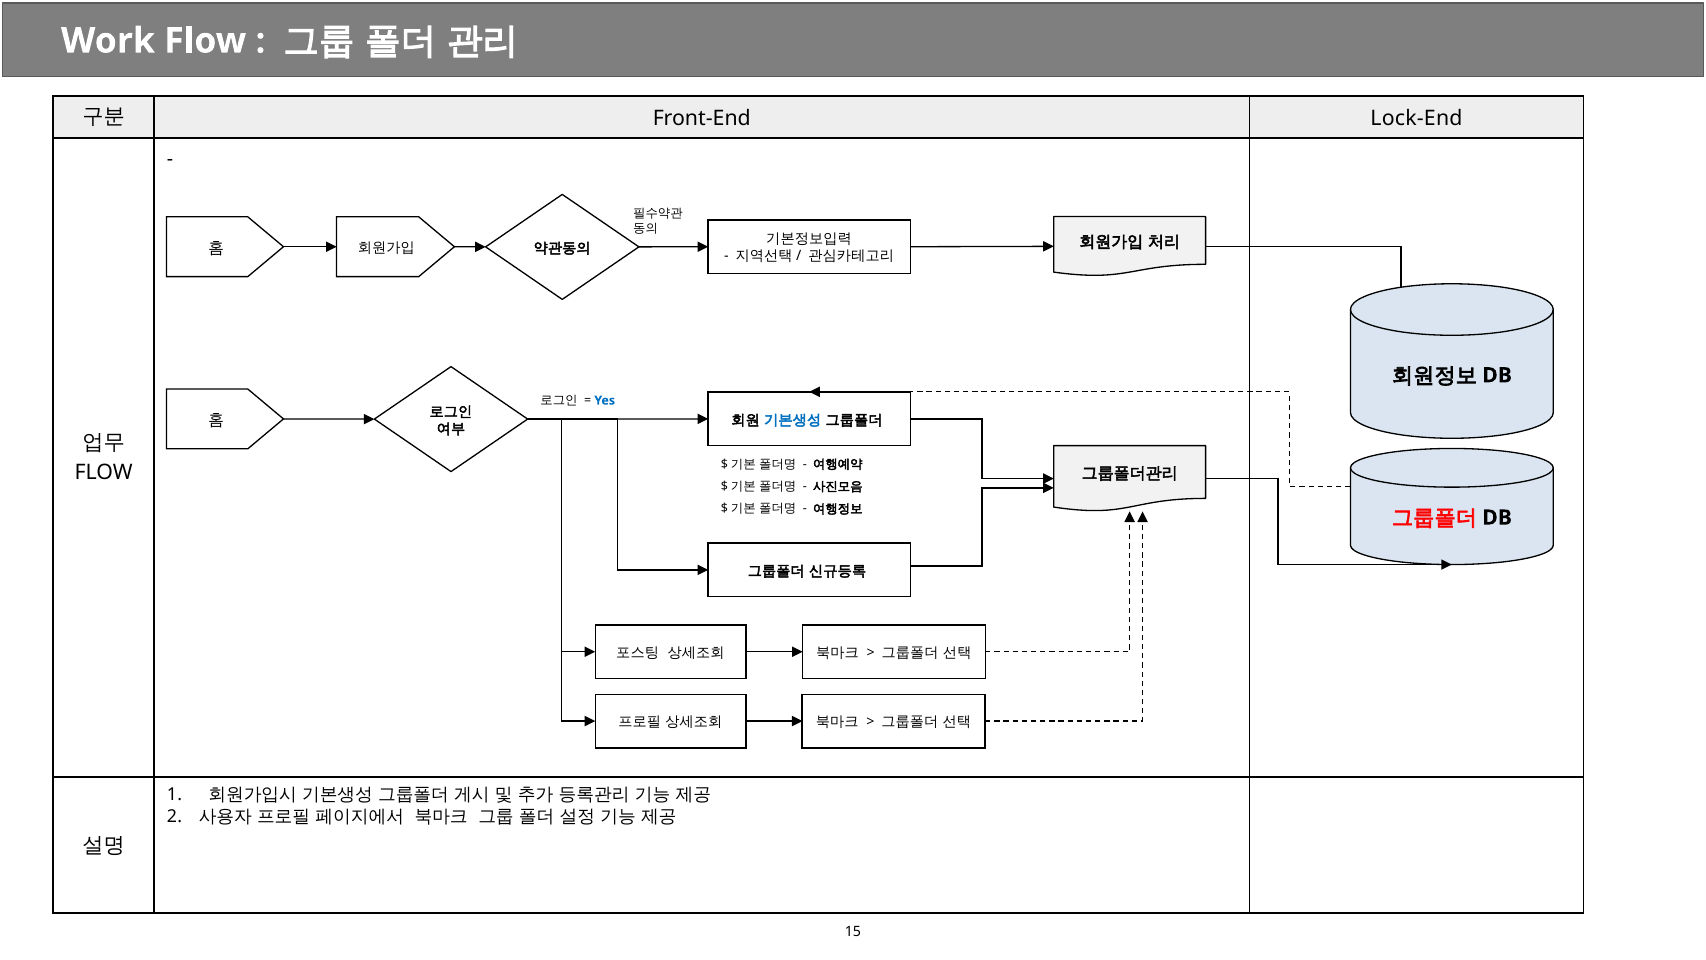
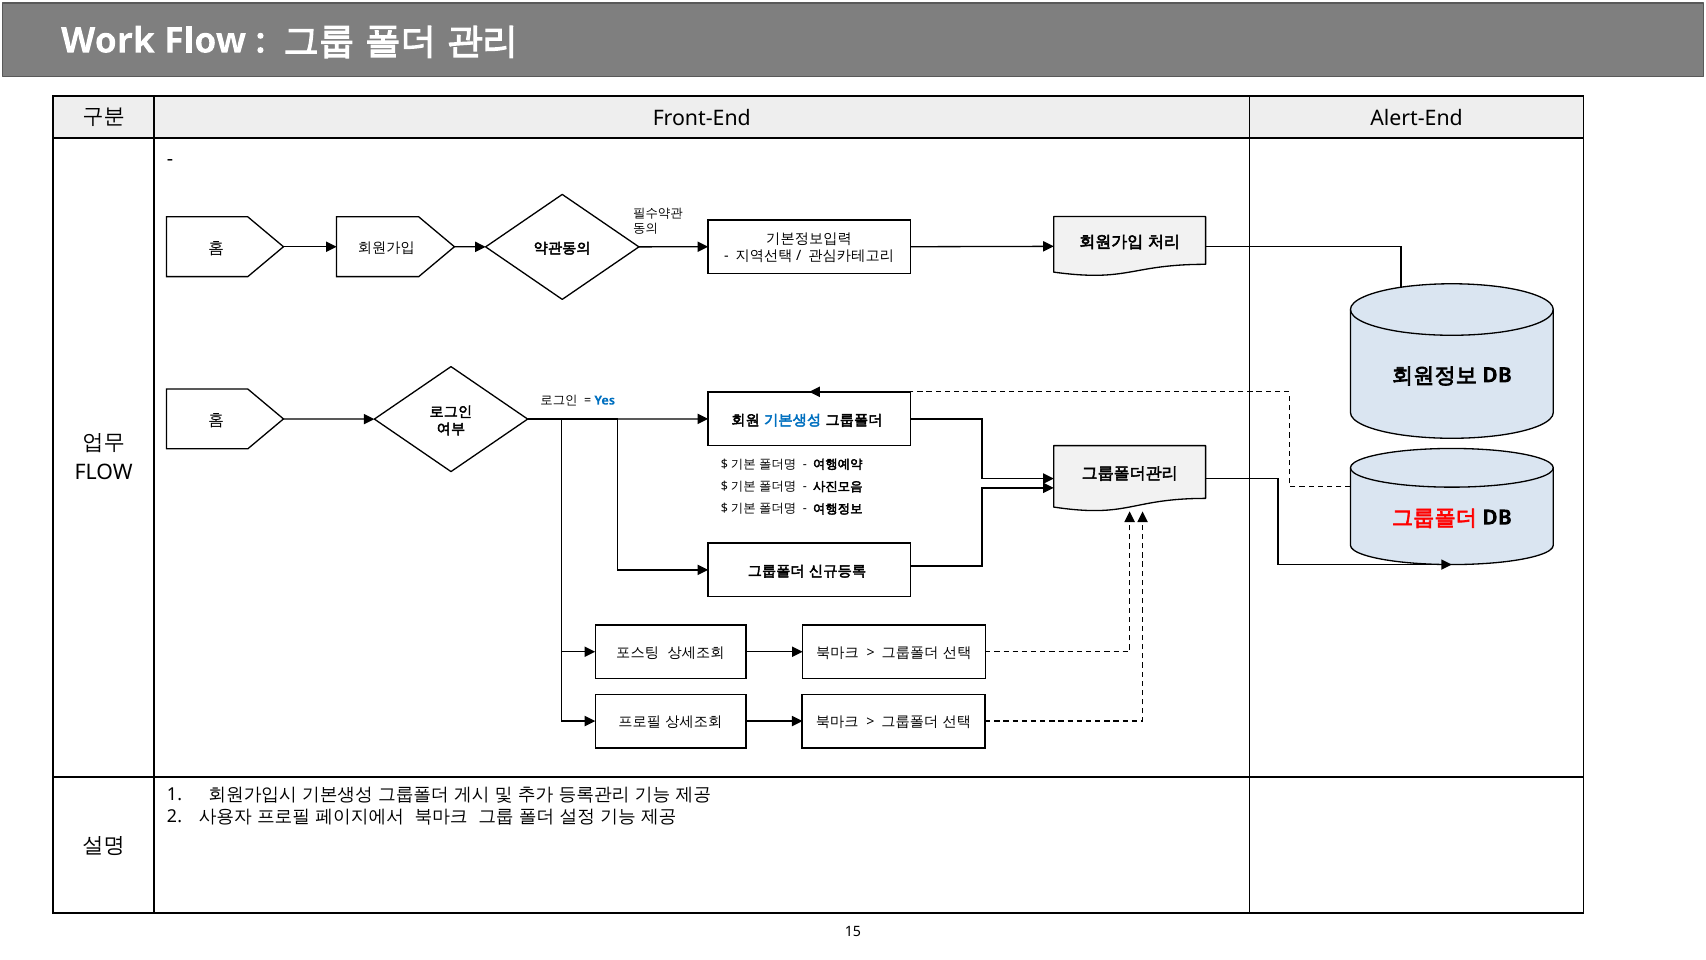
Lock-End: Lock-End -> Alert-End
